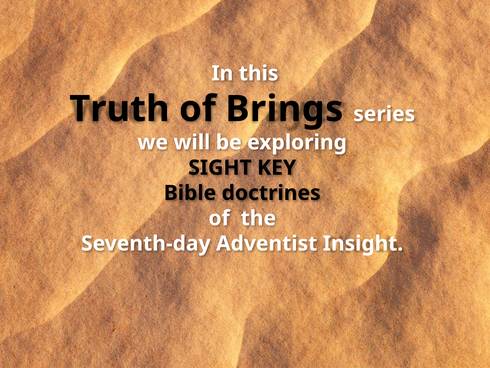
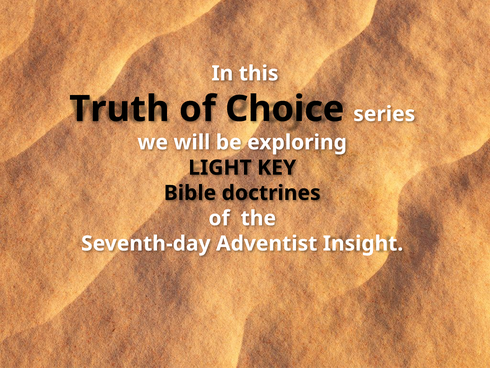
Brings: Brings -> Choice
SIGHT: SIGHT -> LIGHT
